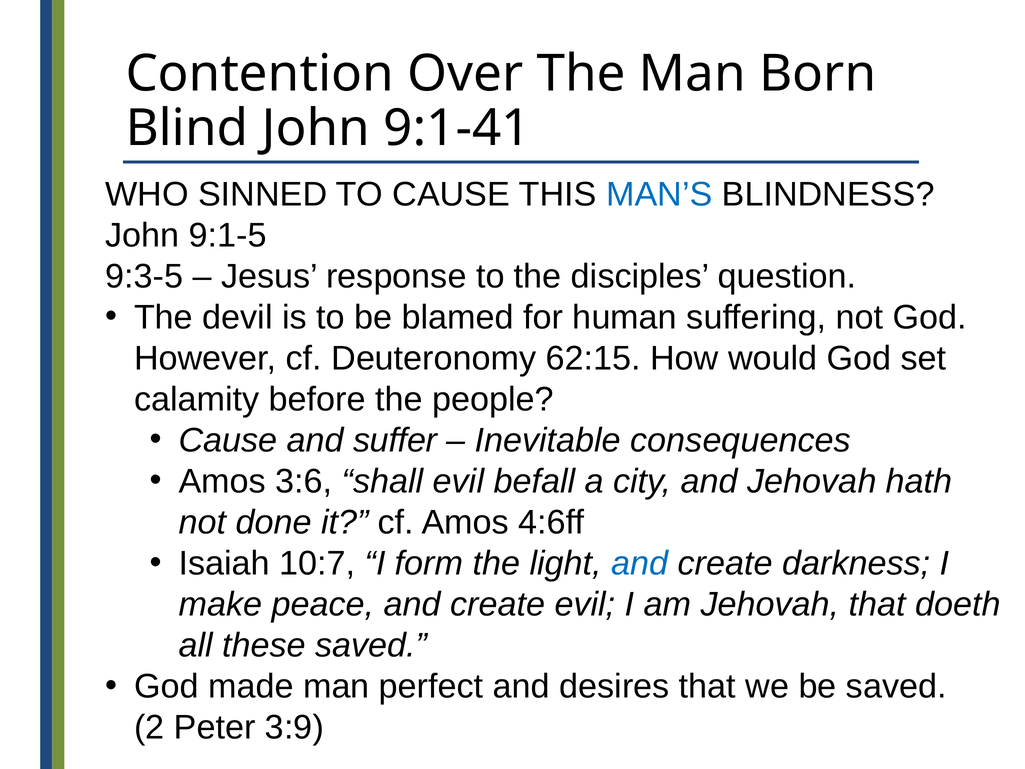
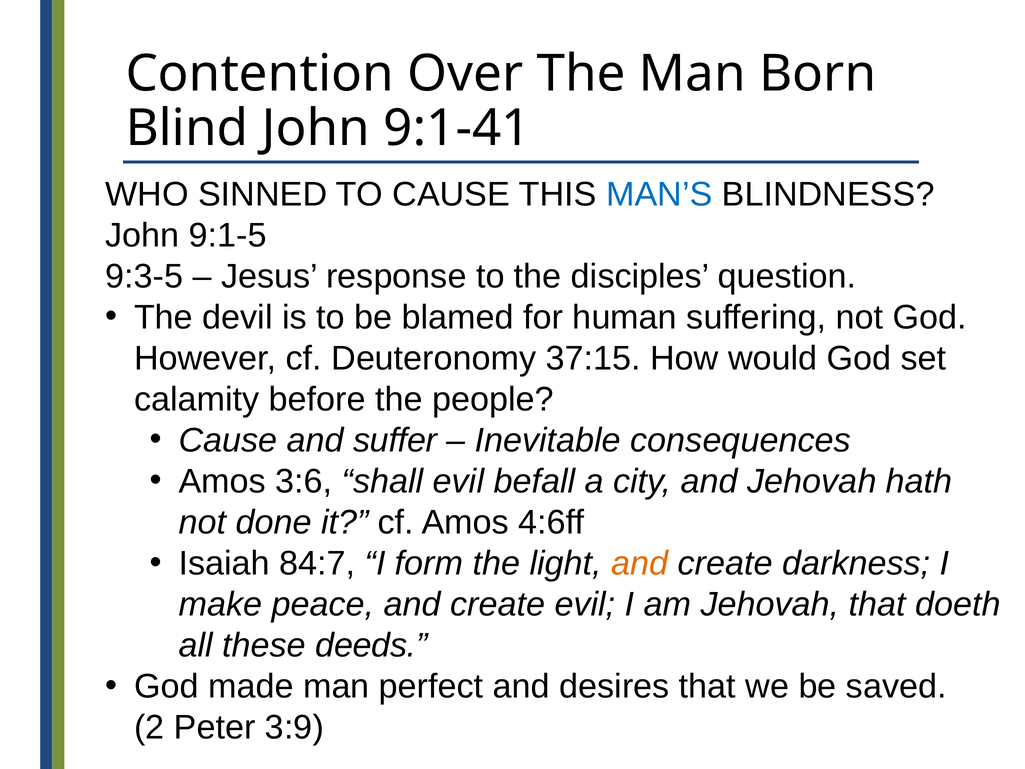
62:15: 62:15 -> 37:15
10:7: 10:7 -> 84:7
and at (640, 563) colour: blue -> orange
these saved: saved -> deeds
